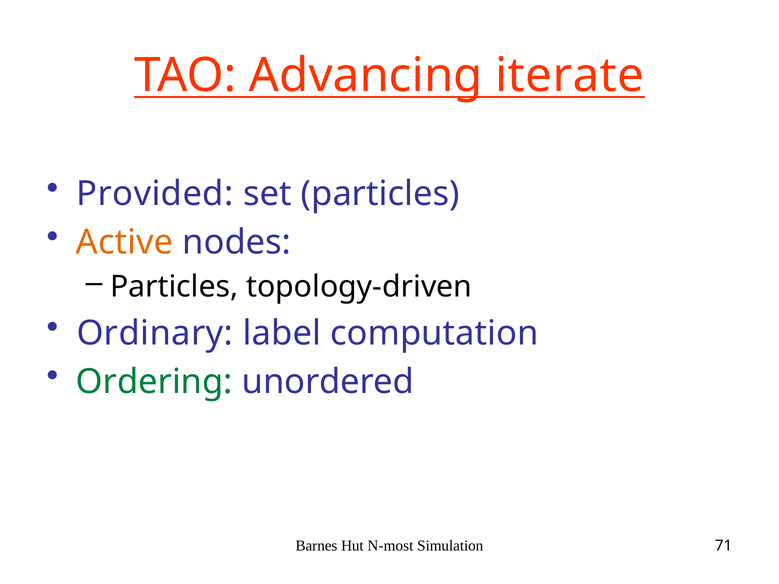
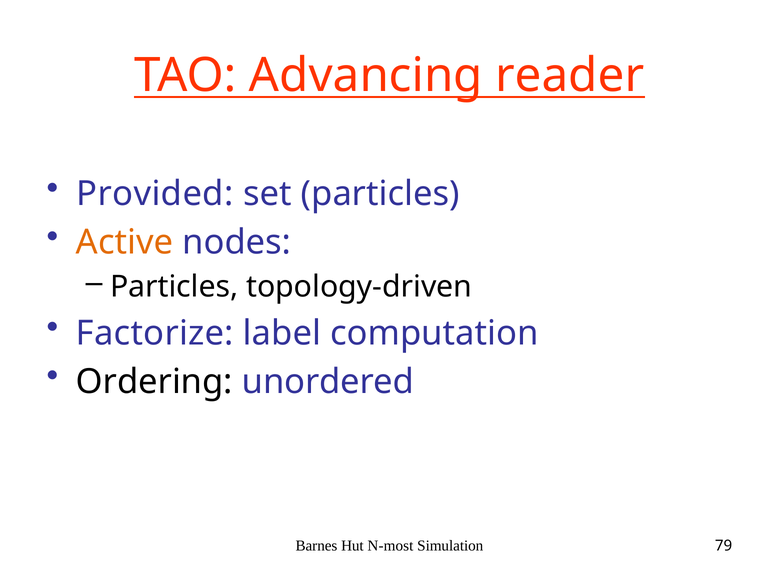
iterate: iterate -> reader
Ordinary: Ordinary -> Factorize
Ordering colour: green -> black
71: 71 -> 79
